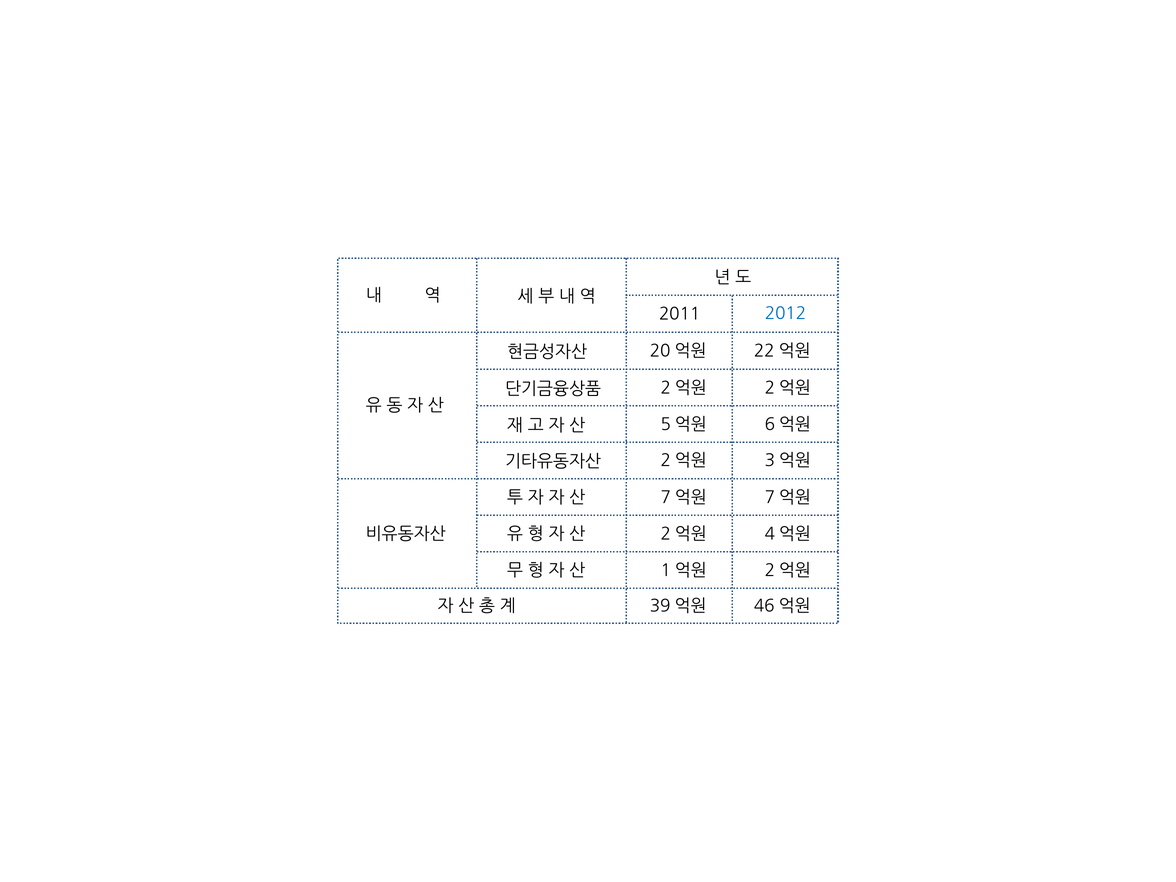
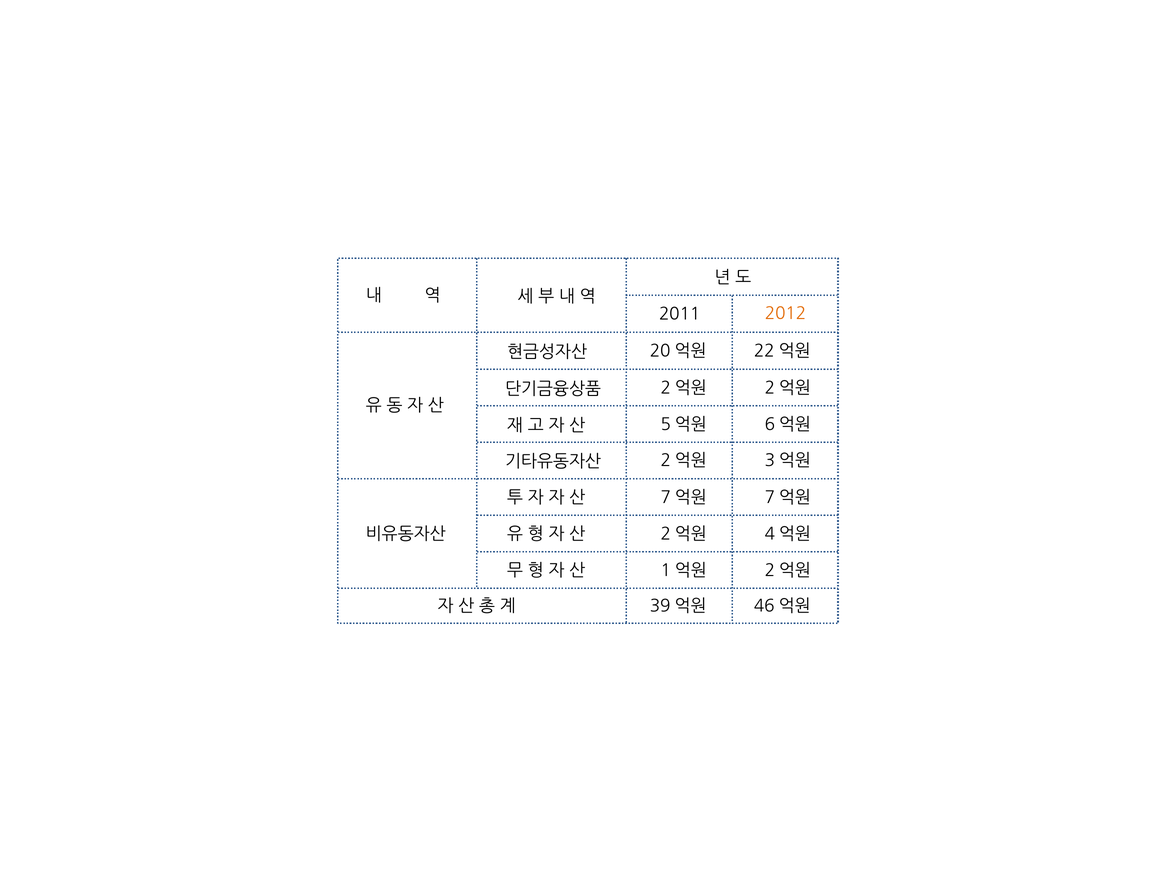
2012 colour: blue -> orange
